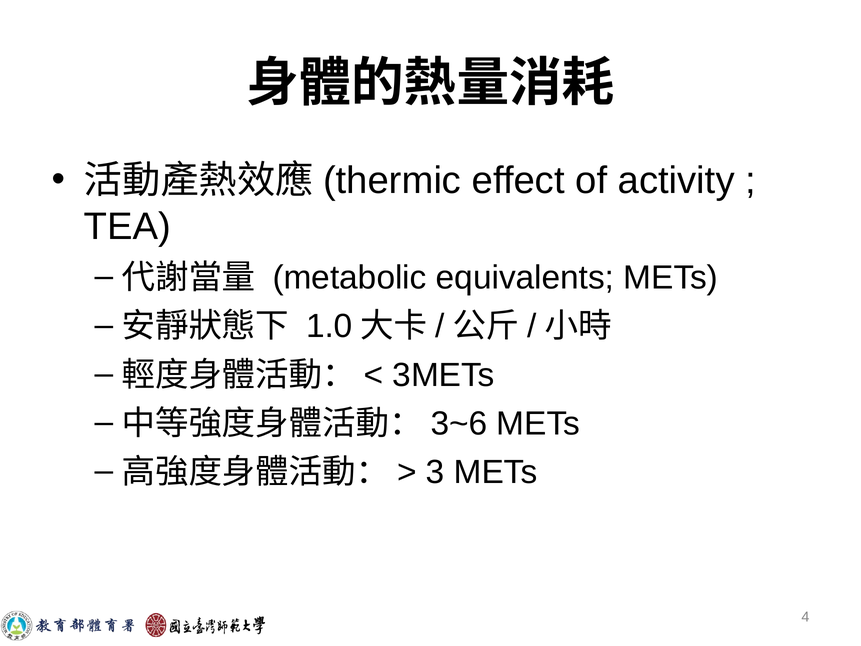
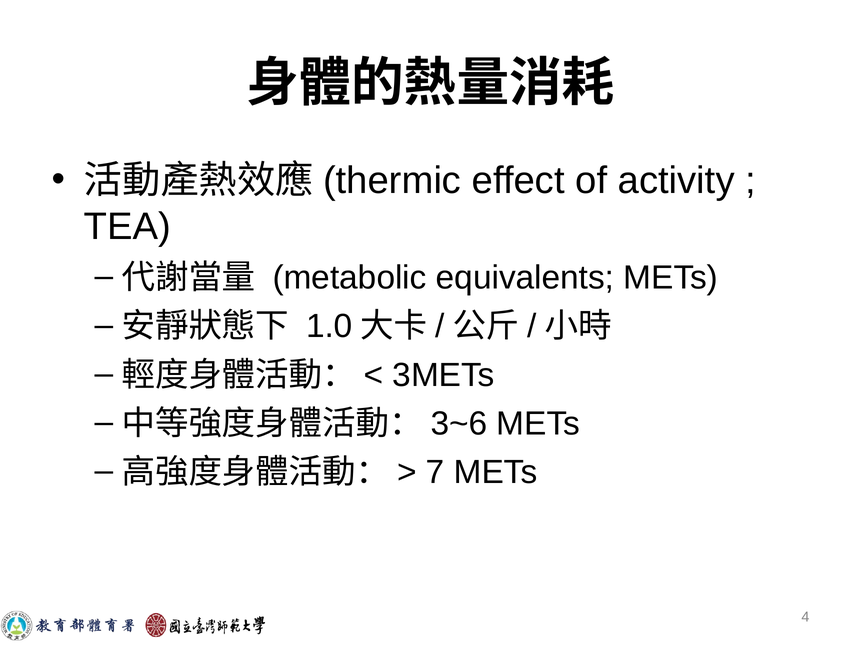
3: 3 -> 7
